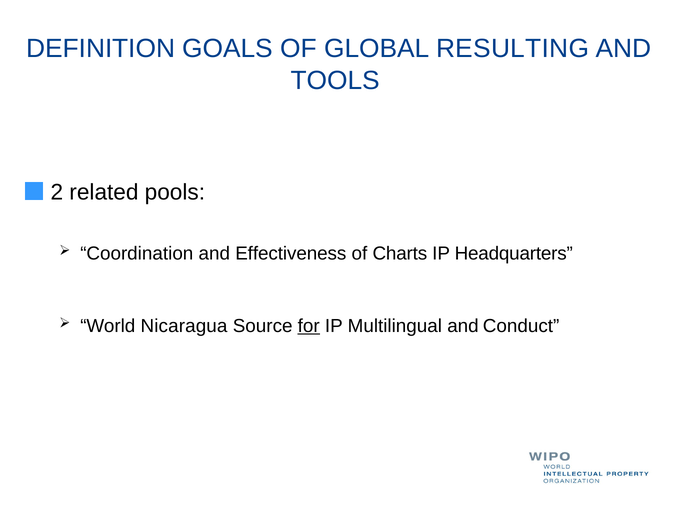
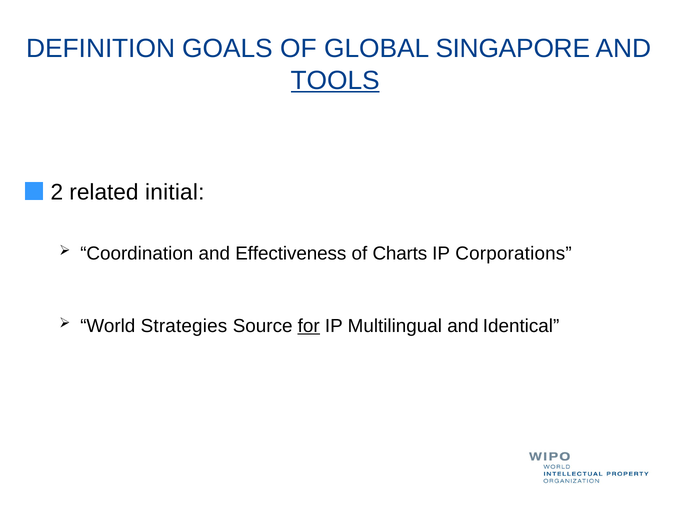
RESULTING: RESULTING -> SINGAPORE
TOOLS underline: none -> present
pools: pools -> initial
Headquarters: Headquarters -> Corporations
Nicaragua: Nicaragua -> Strategies
Conduct: Conduct -> Identical
